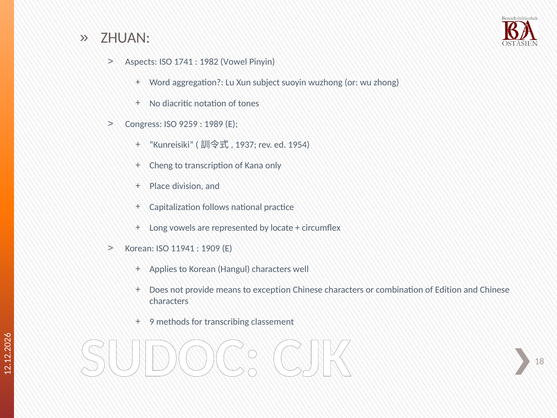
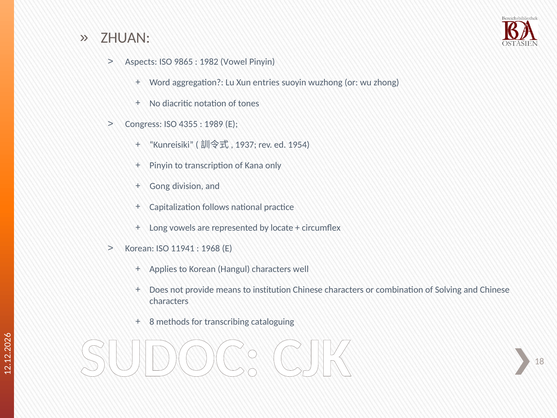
1741: 1741 -> 9865
subject: subject -> entries
9259: 9259 -> 4355
Cheng at (161, 165): Cheng -> Pinyin
Place: Place -> Gong
1909: 1909 -> 1968
exception: exception -> institution
Edition: Edition -> Solving
9: 9 -> 8
classement: classement -> cataloguing
